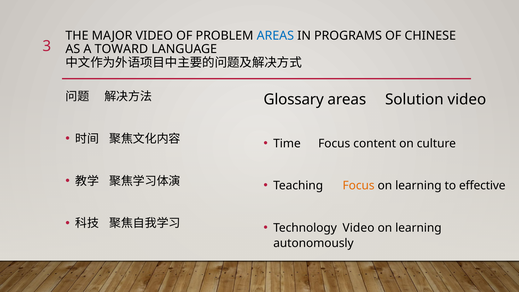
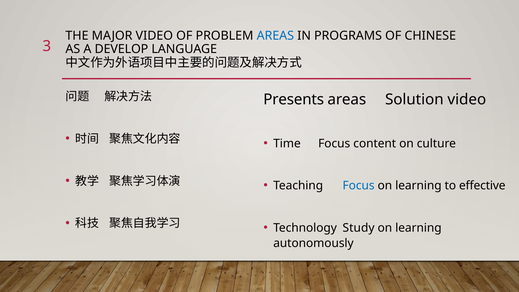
TOWARD: TOWARD -> DEVELOP
Glossary: Glossary -> Presents
Focus at (359, 186) colour: orange -> blue
Technology Video: Video -> Study
